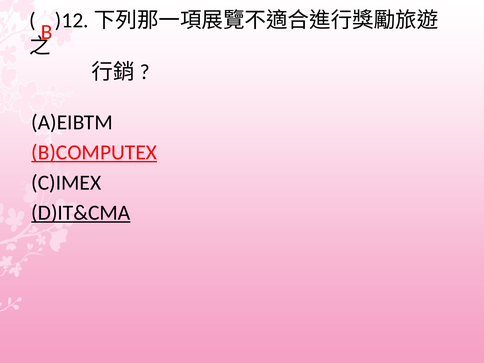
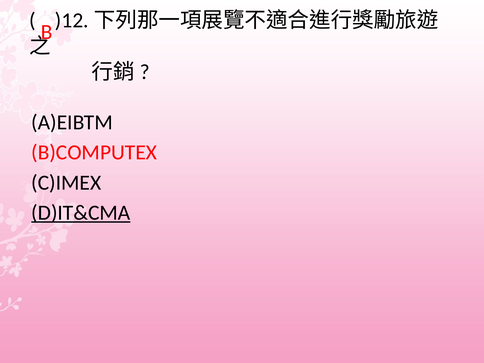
B)COMPUTEX underline: present -> none
